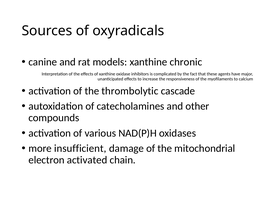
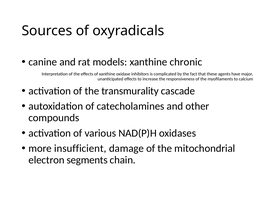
thrombolytic: thrombolytic -> transmurality
activated: activated -> segments
